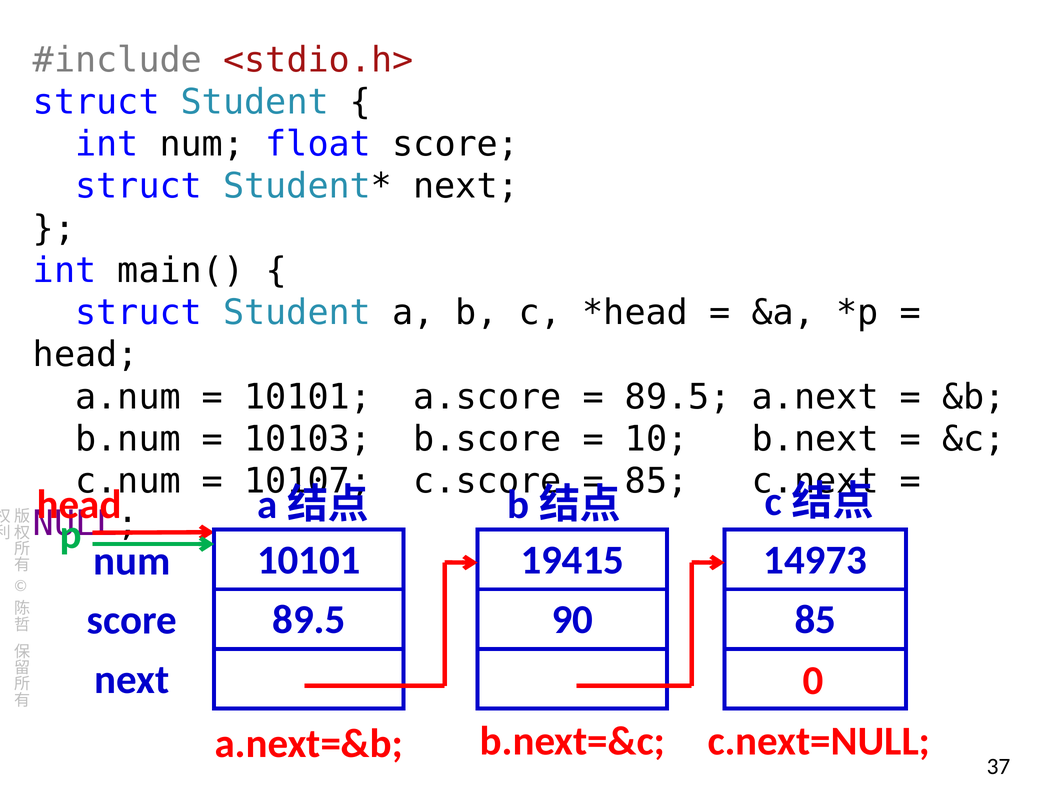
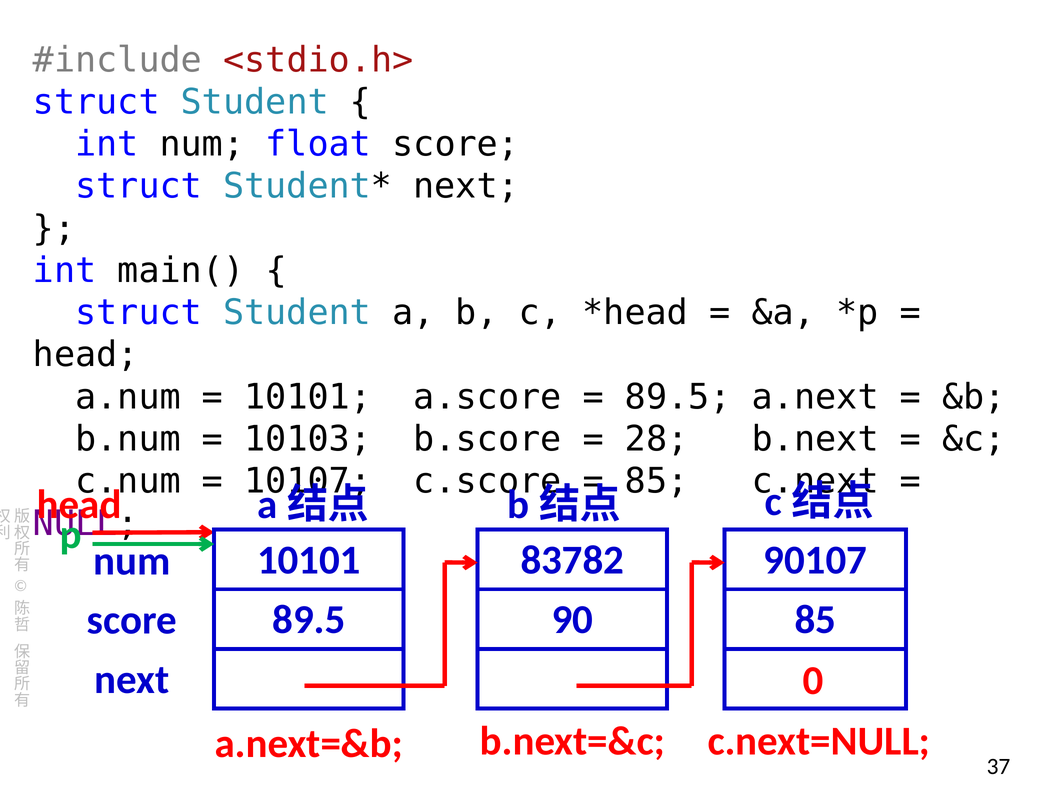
10: 10 -> 28
19415: 19415 -> 83782
14973: 14973 -> 90107
